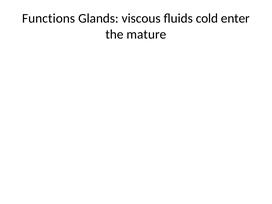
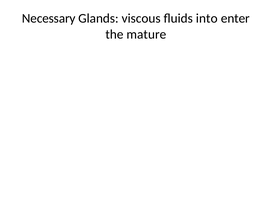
Functions: Functions -> Necessary
cold: cold -> into
